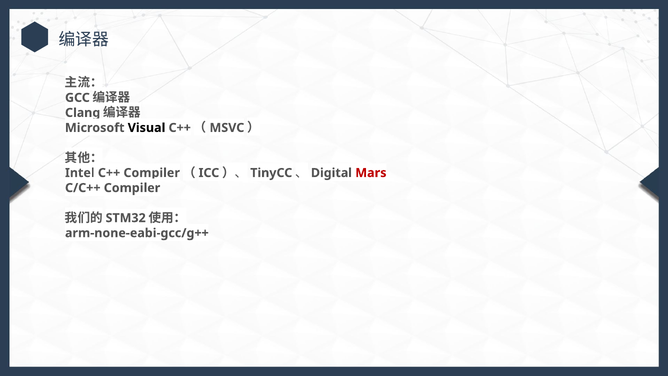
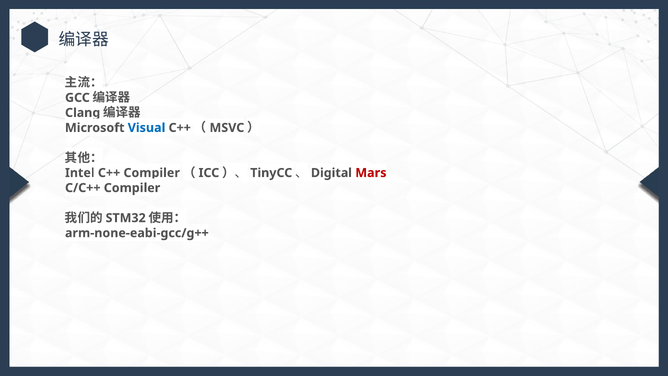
Visual colour: black -> blue
